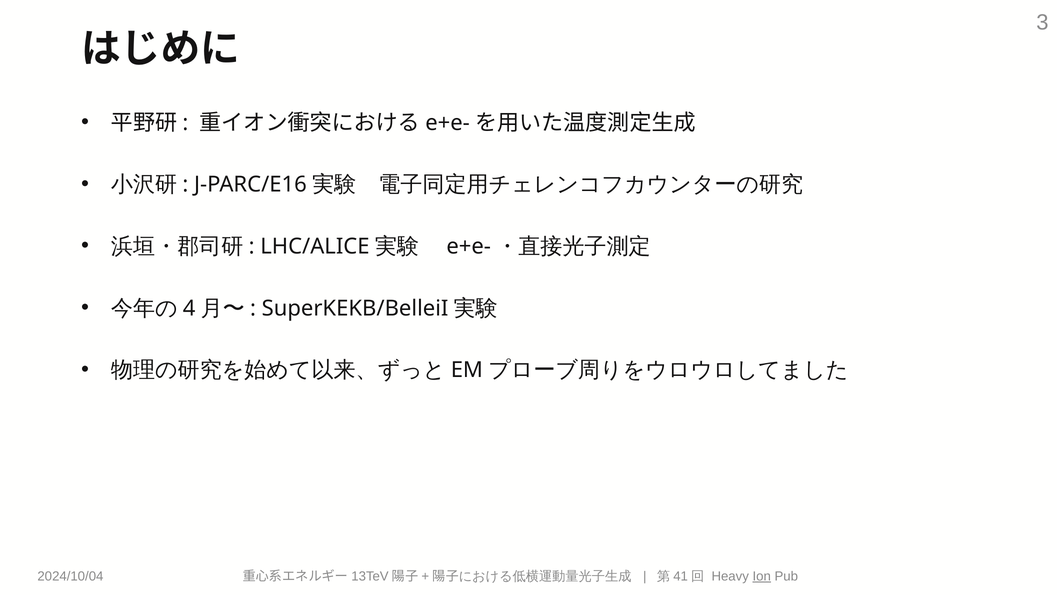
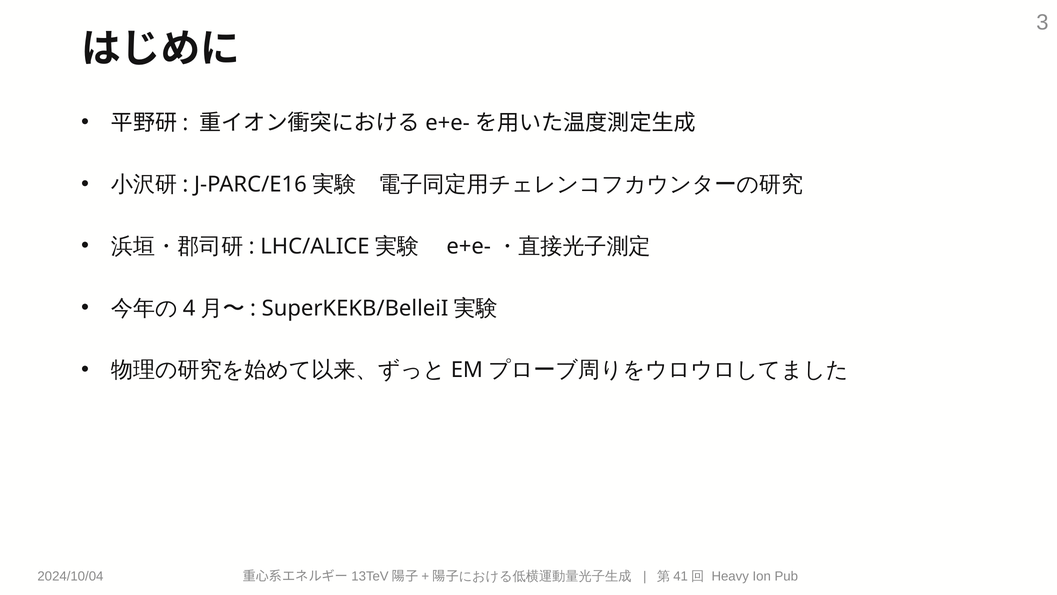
Ion underline: present -> none
